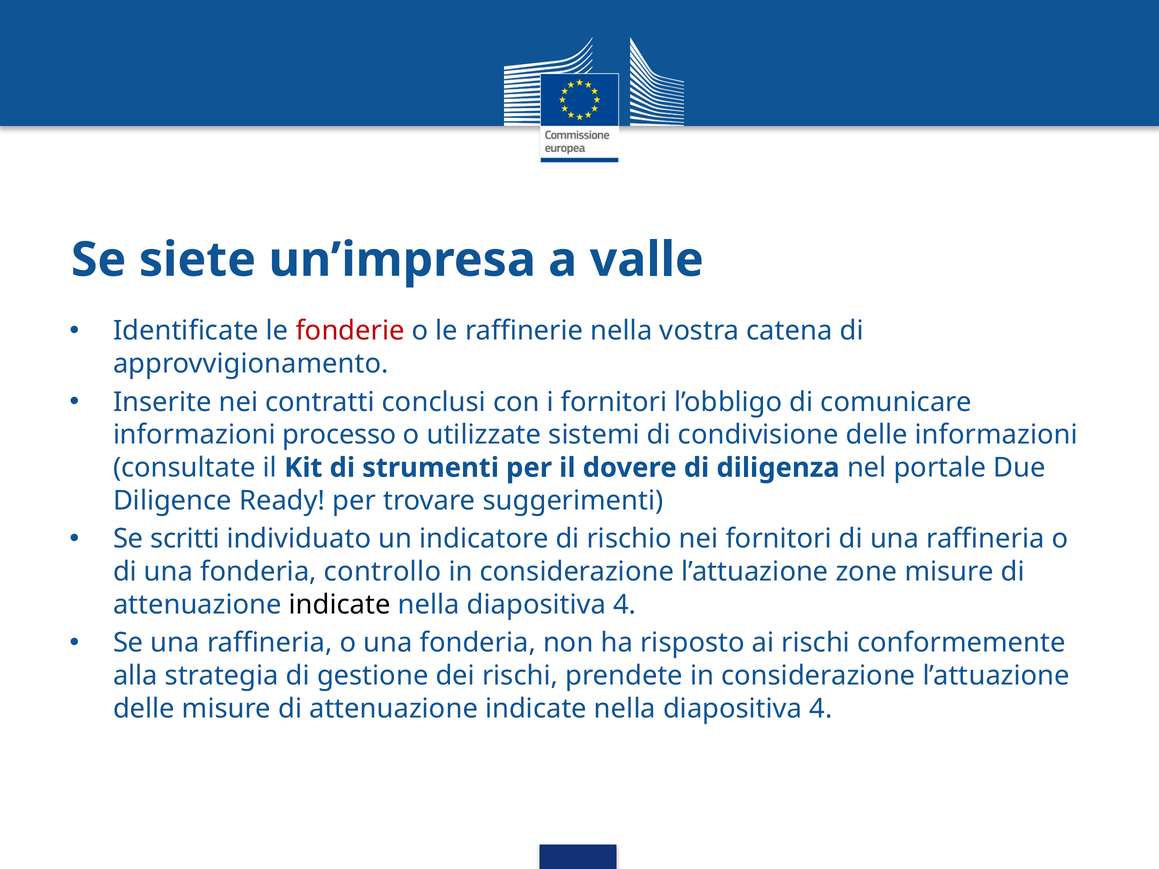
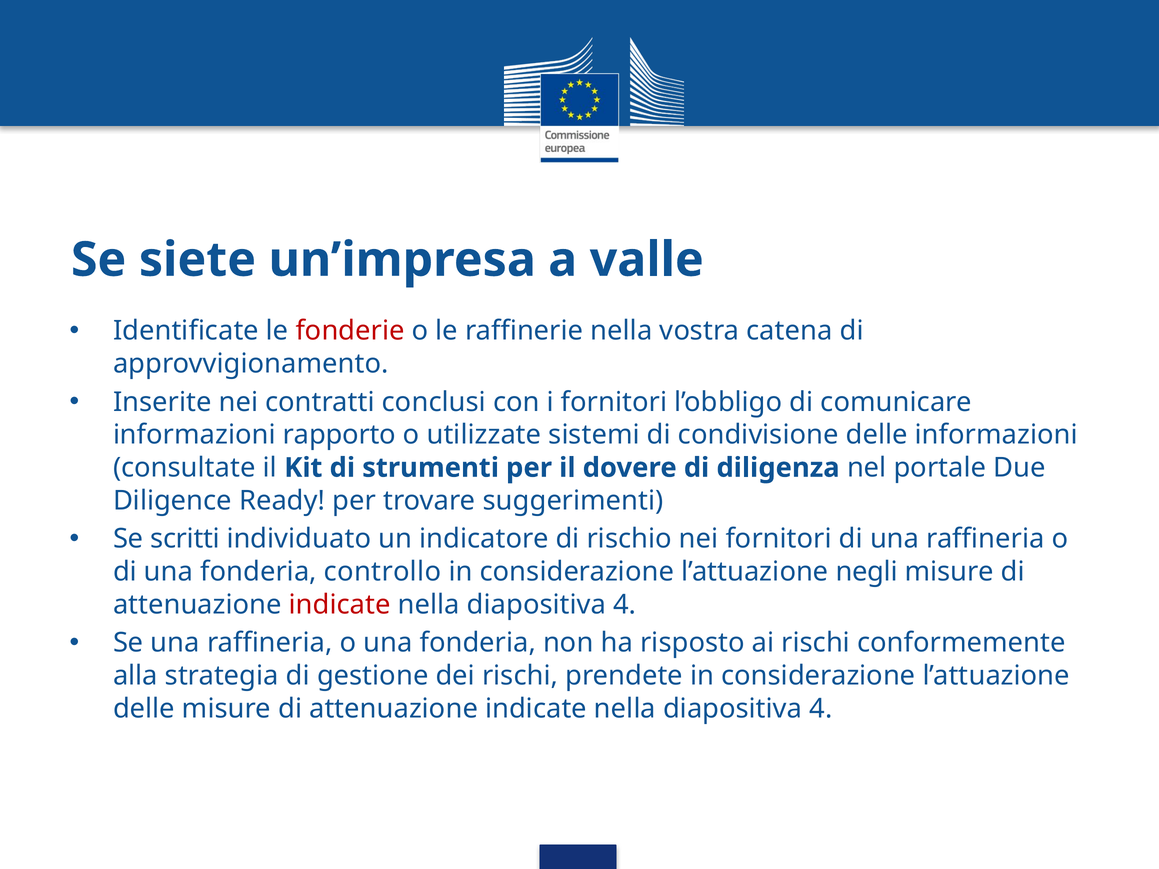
processo: processo -> rapporto
zone: zone -> negli
indicate at (340, 605) colour: black -> red
